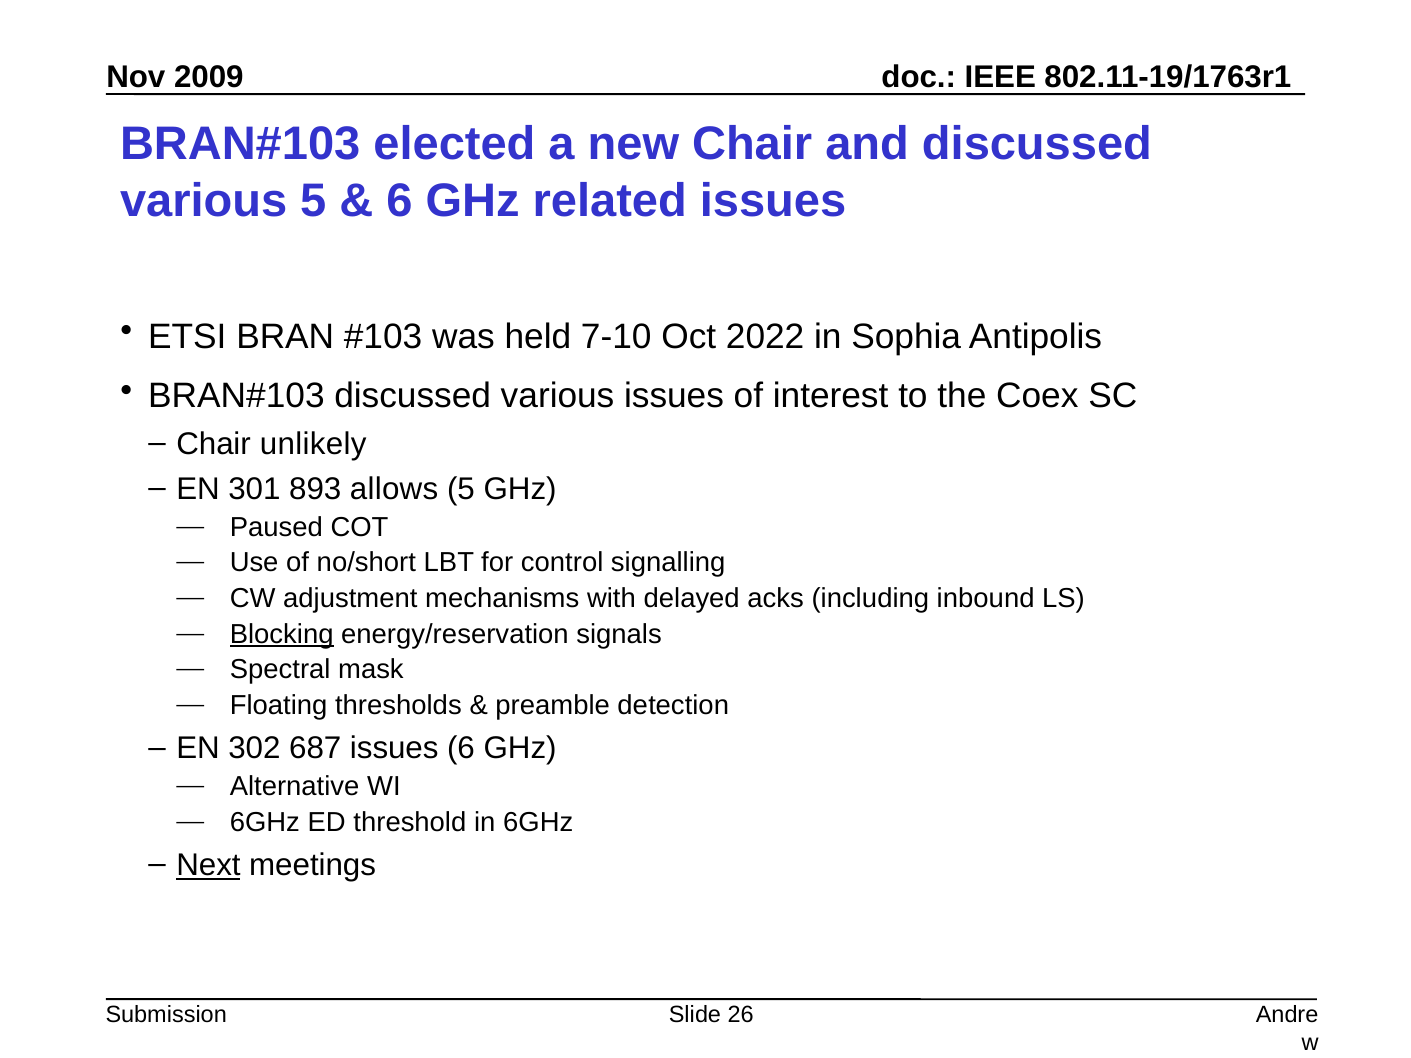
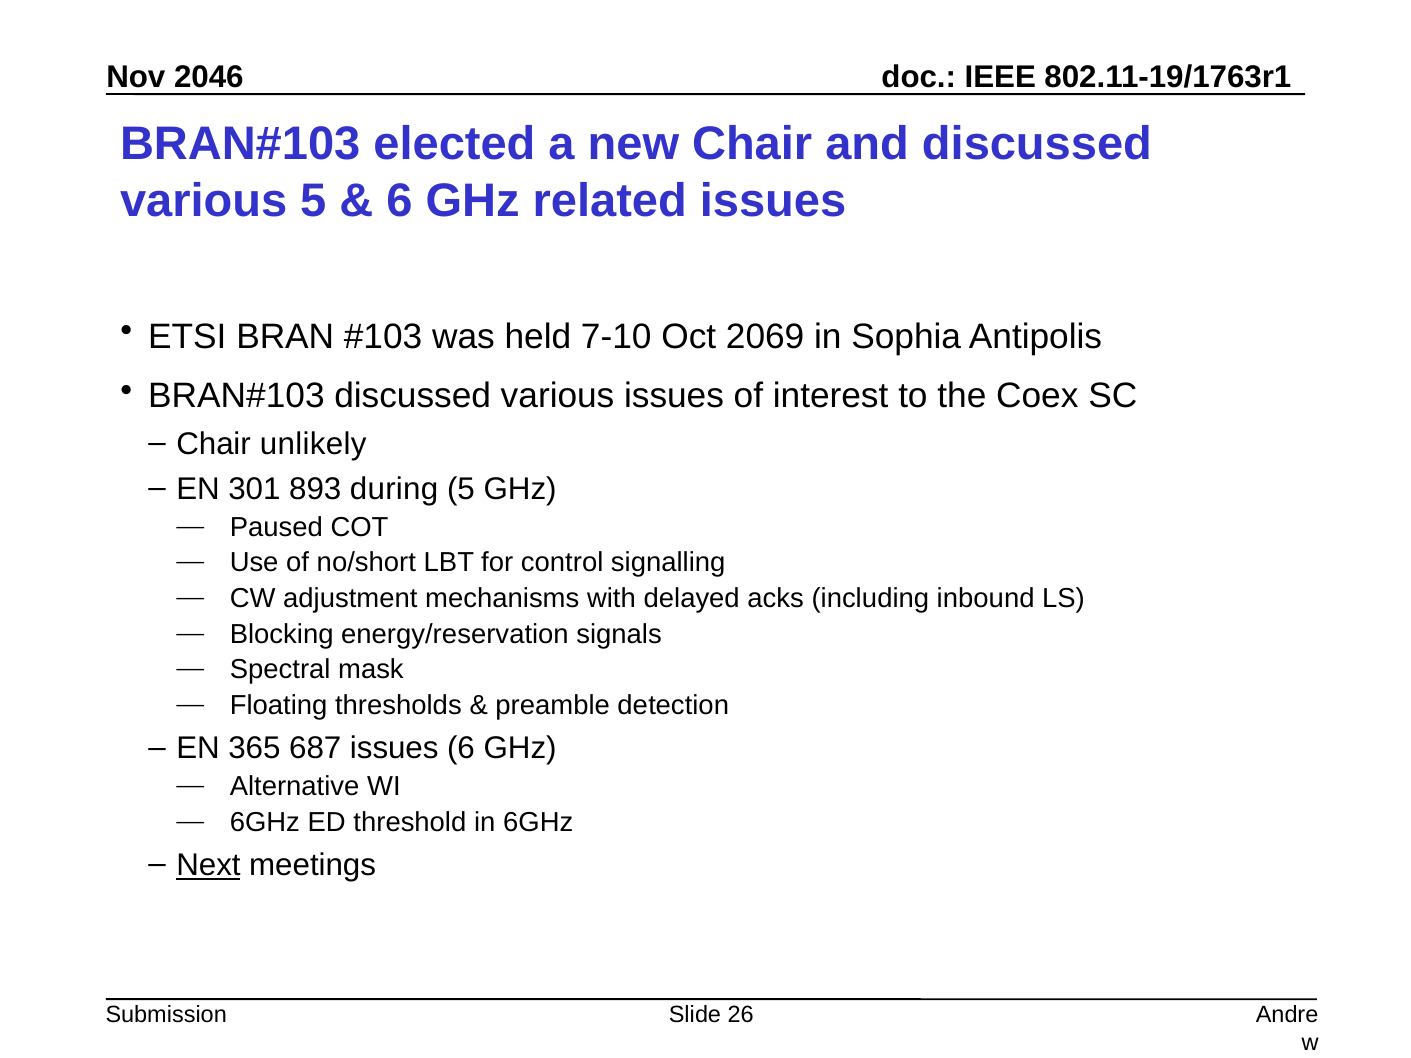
2009: 2009 -> 2046
2022: 2022 -> 2069
allows: allows -> during
Blocking underline: present -> none
302: 302 -> 365
